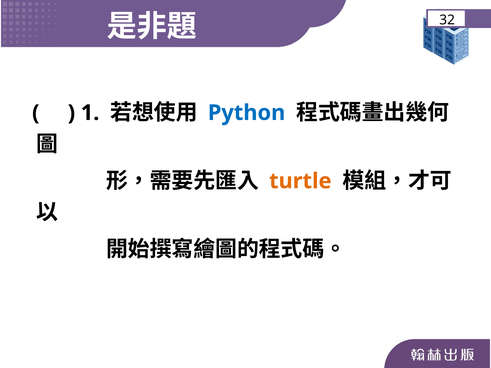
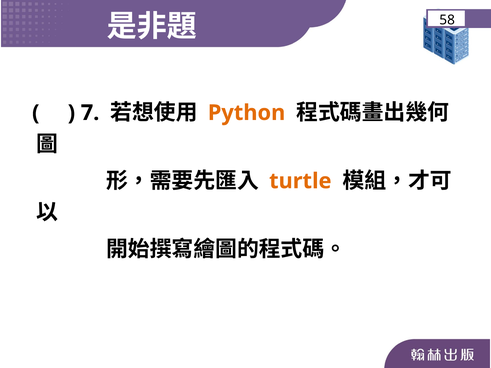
32: 32 -> 58
1: 1 -> 7
Python colour: blue -> orange
